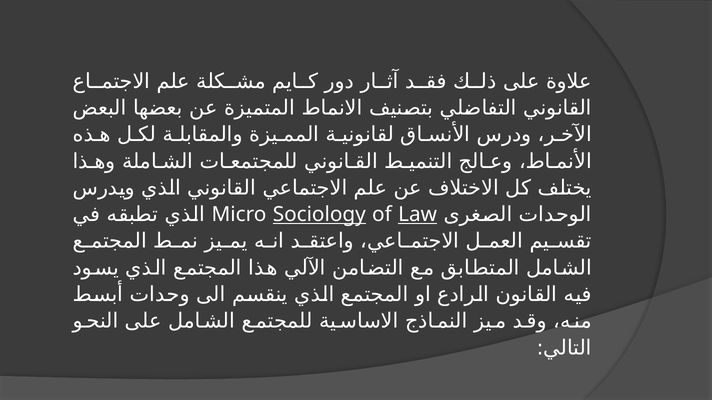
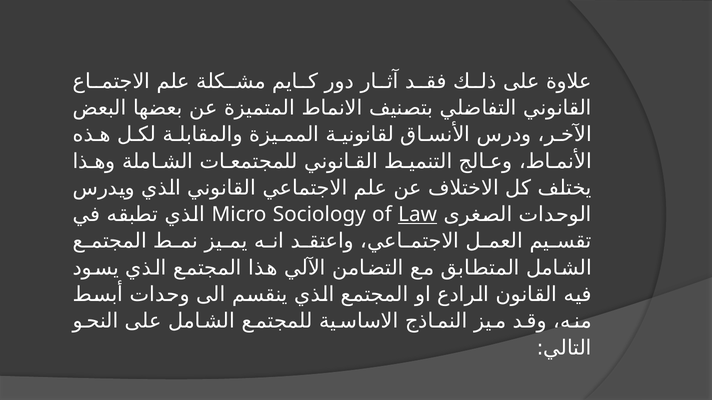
Sociology underline: present -> none
